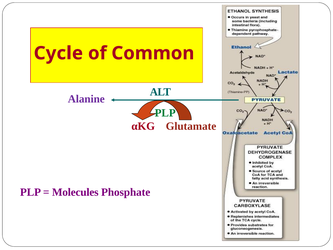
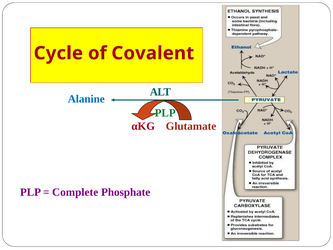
Common: Common -> Covalent
Alanine colour: purple -> blue
Molecules: Molecules -> Complete
